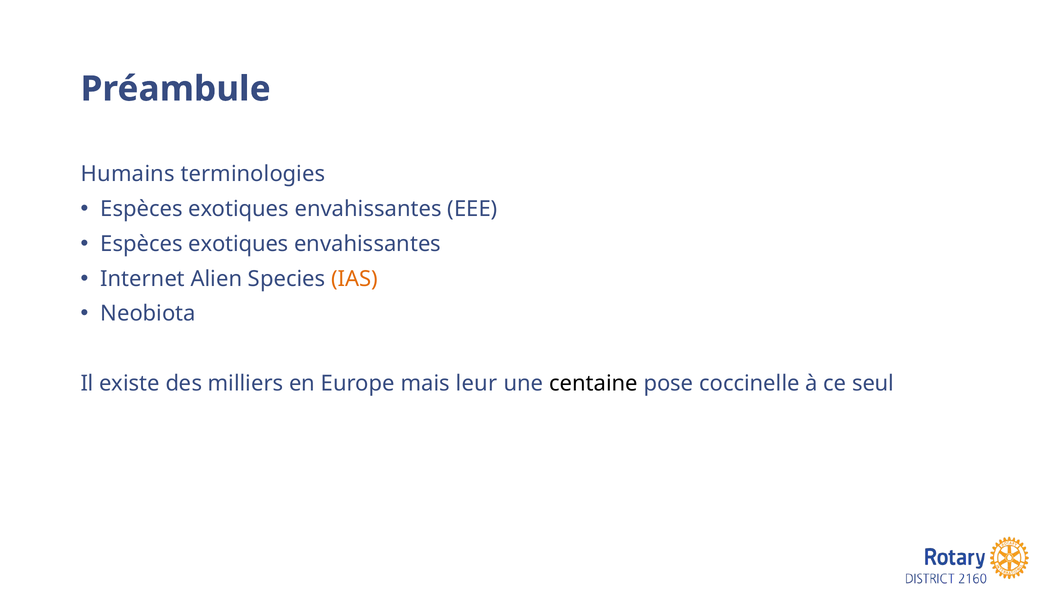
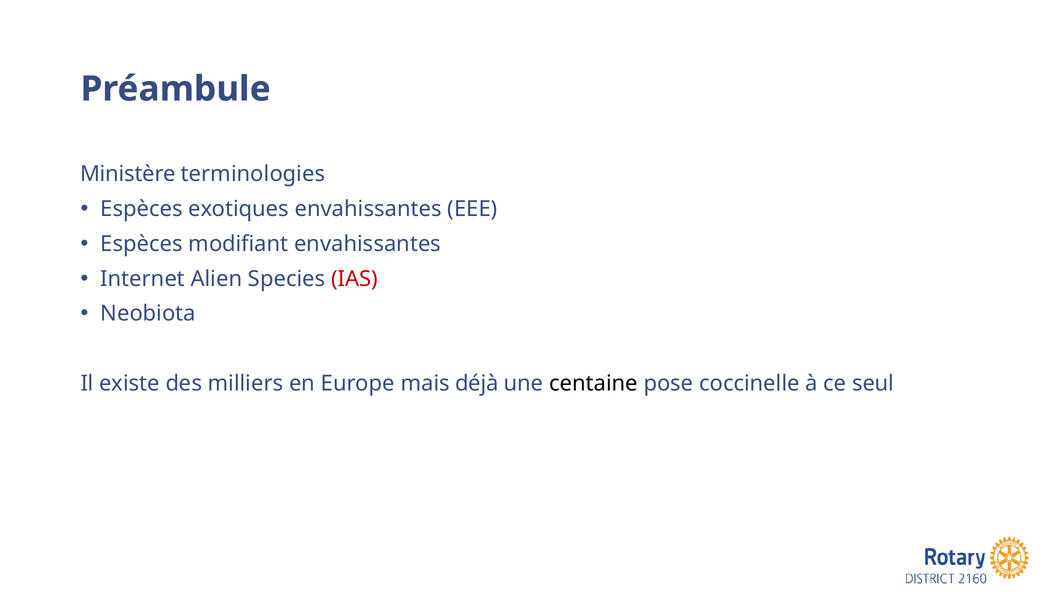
Humains: Humains -> Ministère
exotiques at (238, 244): exotiques -> modifiant
IAS colour: orange -> red
leur: leur -> déjà
